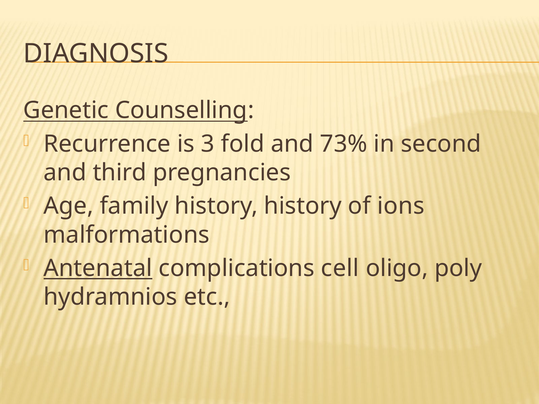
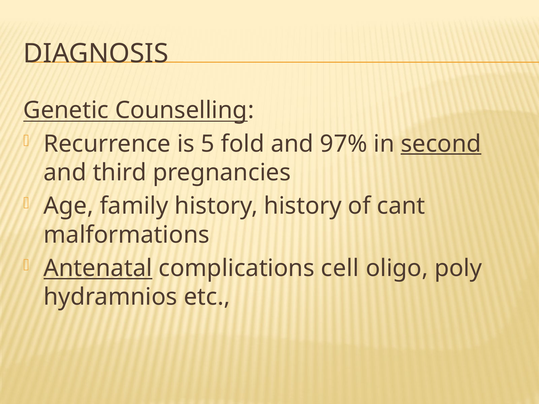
3: 3 -> 5
73%: 73% -> 97%
second underline: none -> present
ions: ions -> cant
